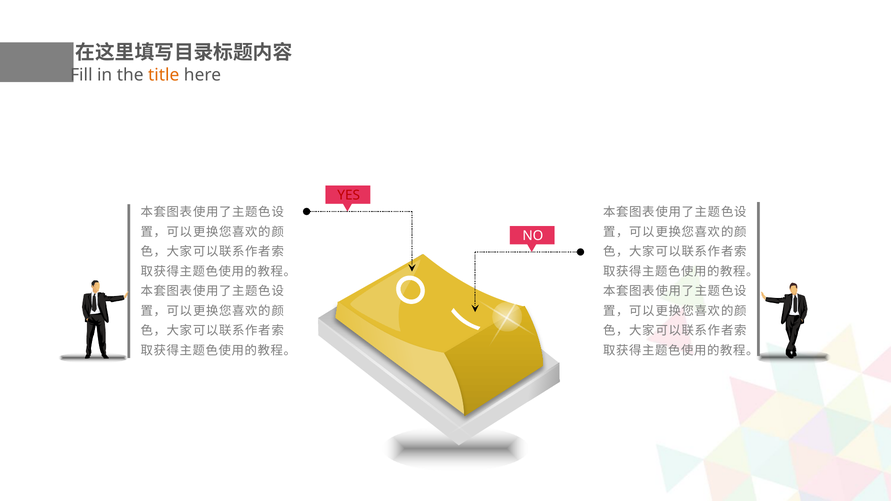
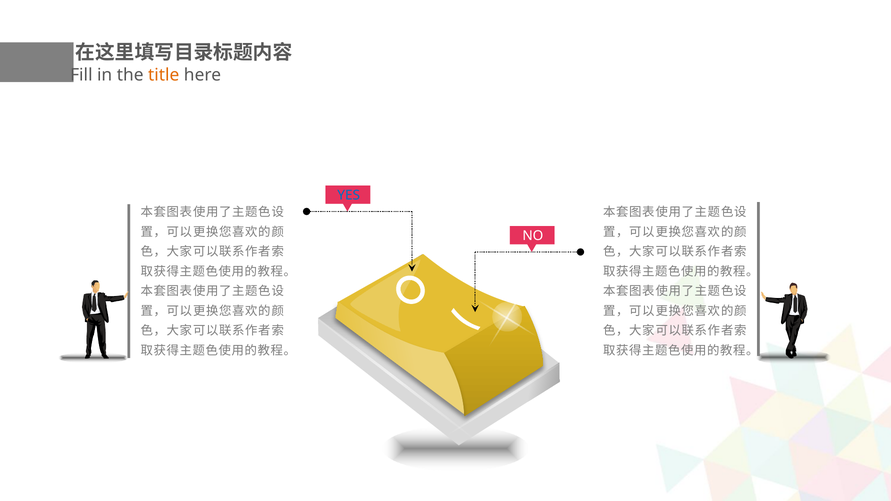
YES colour: red -> blue
